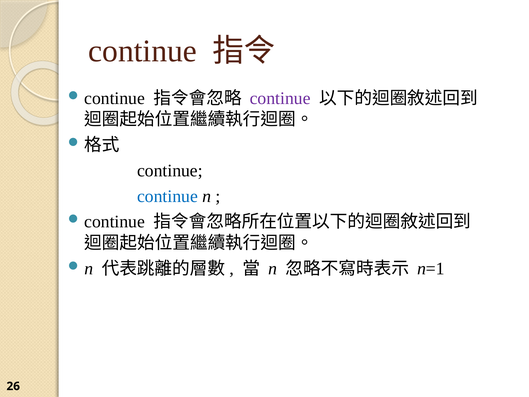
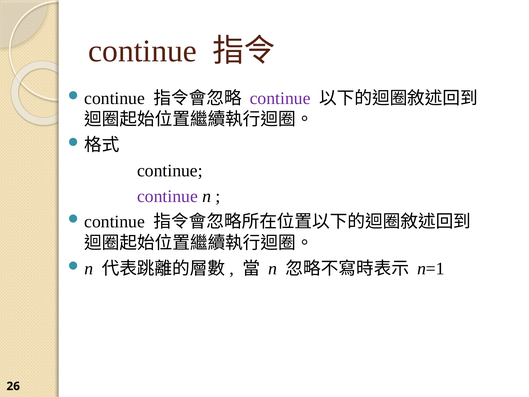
continue at (167, 196) colour: blue -> purple
